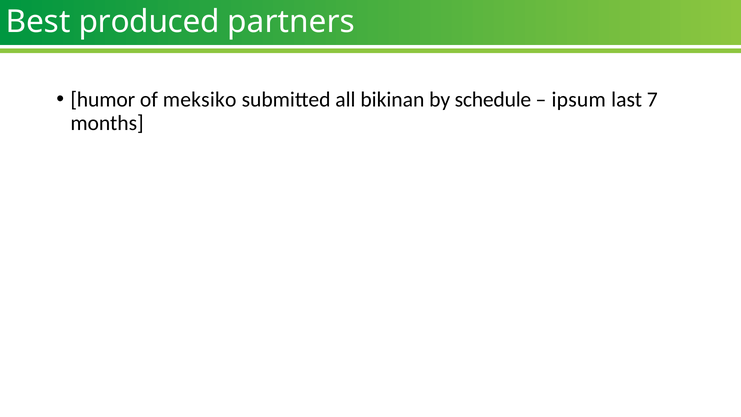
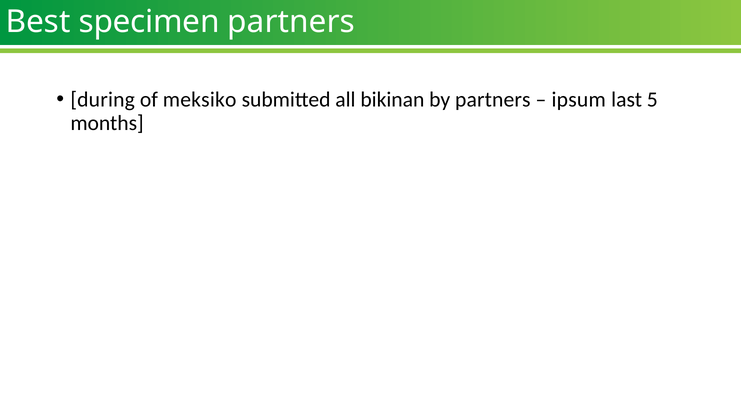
produced: produced -> specimen
humor: humor -> during
by schedule: schedule -> partners
7: 7 -> 5
